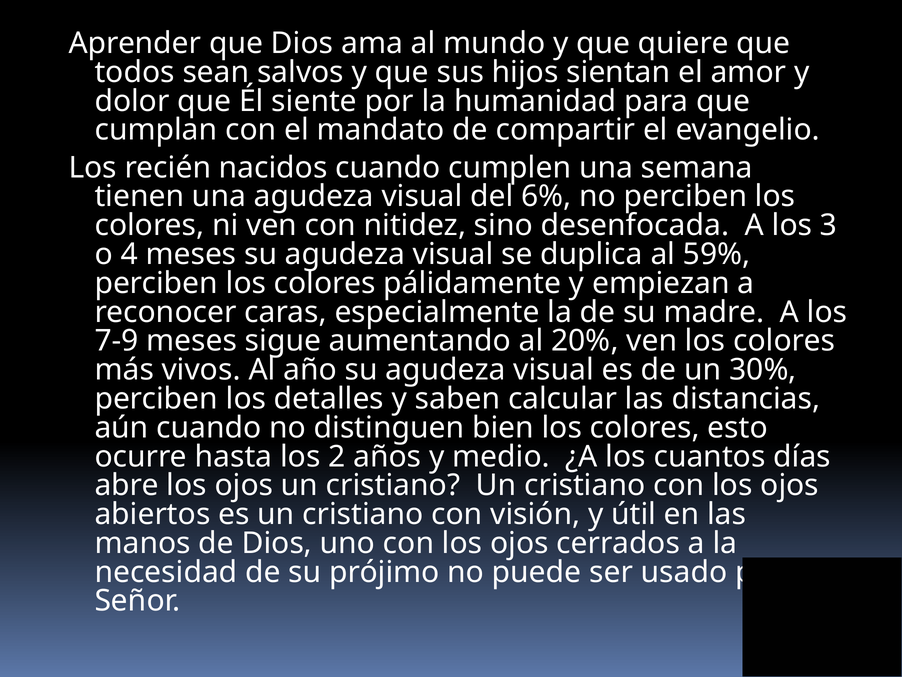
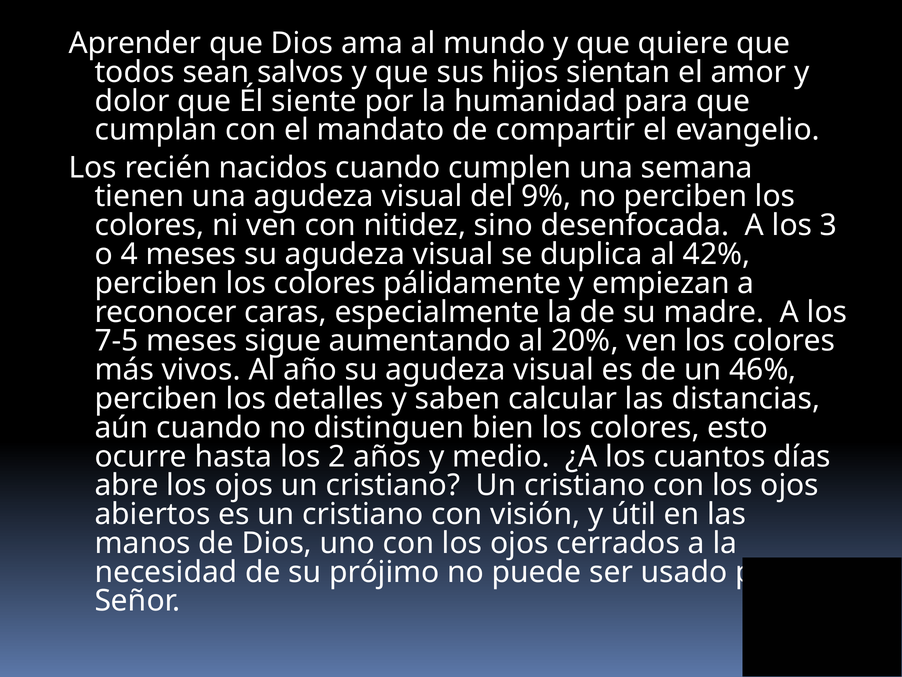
6%: 6% -> 9%
59%: 59% -> 42%
7-9: 7-9 -> 7-5
30%: 30% -> 46%
